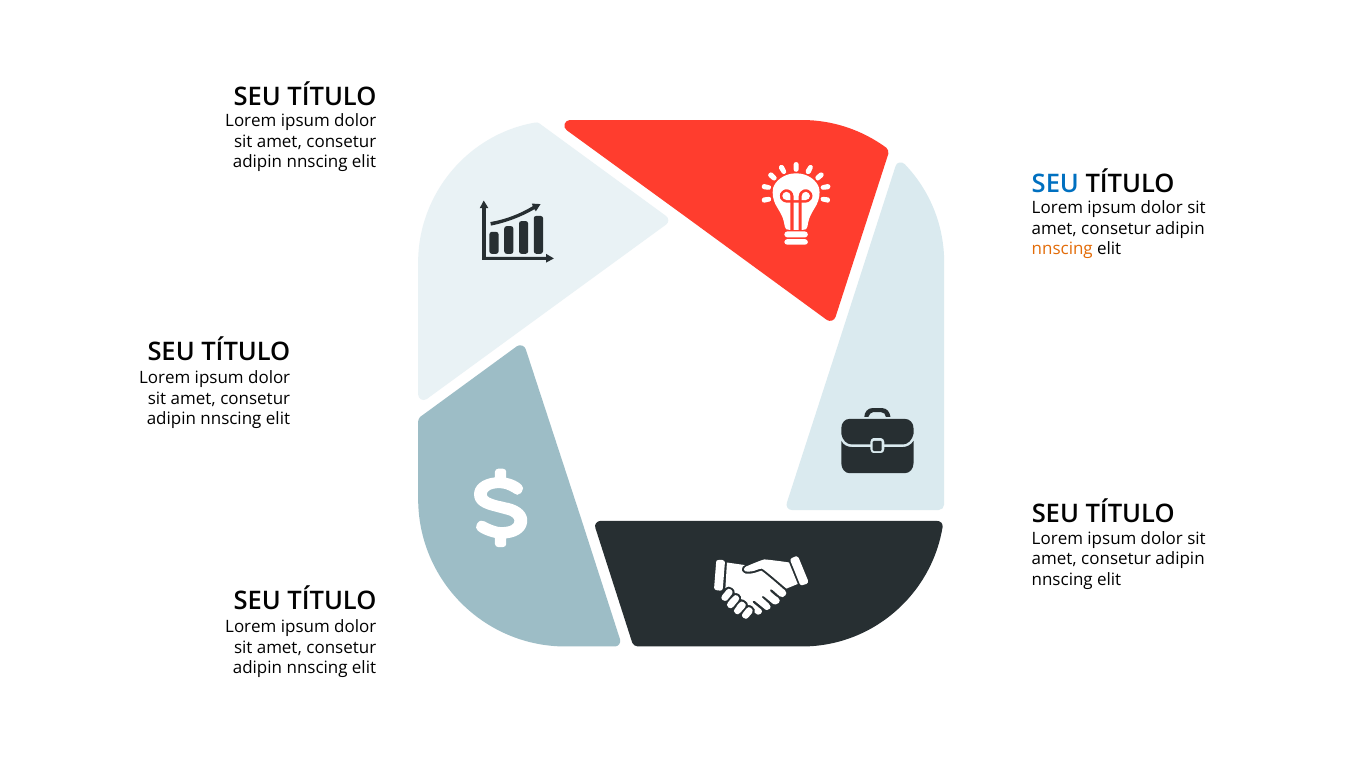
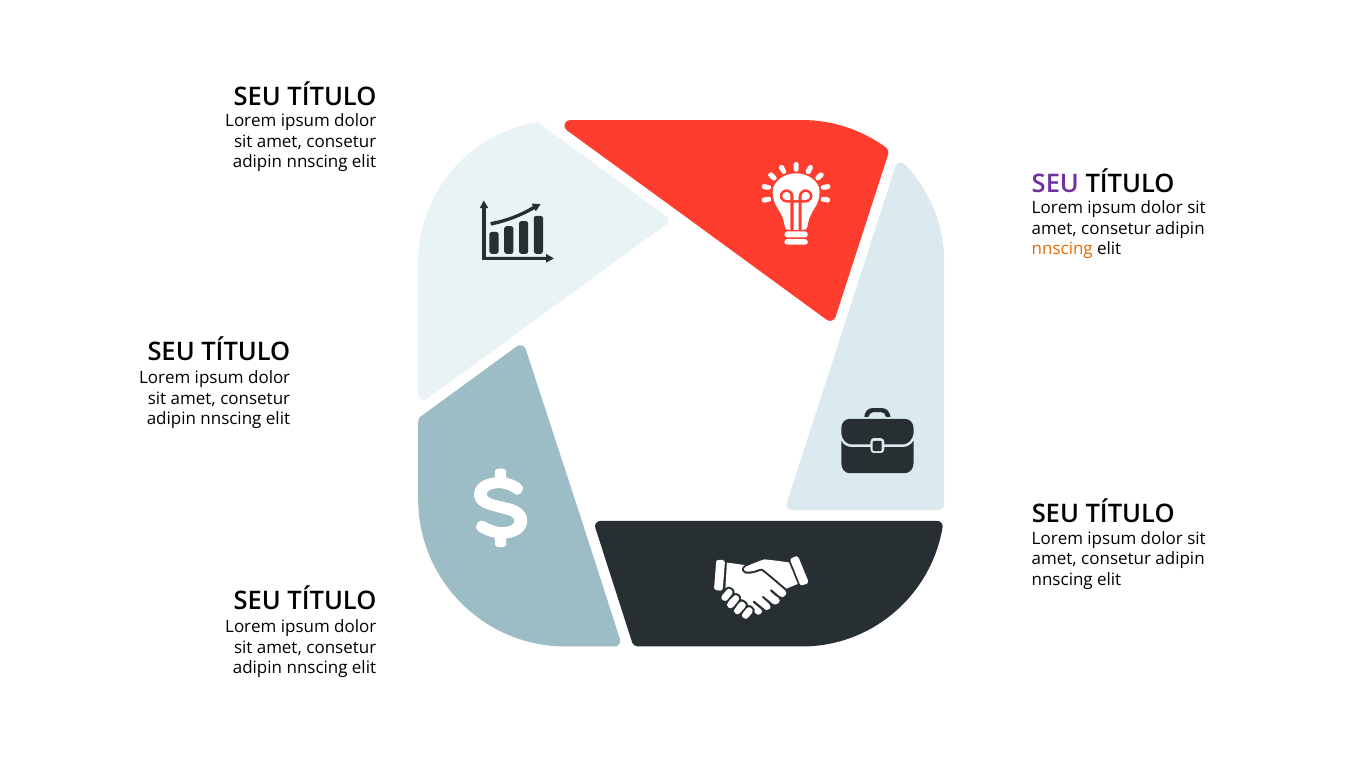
SEU at (1055, 184) colour: blue -> purple
